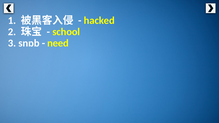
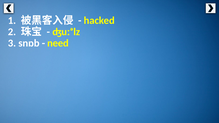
school: school -> ʤuːᵊlz
